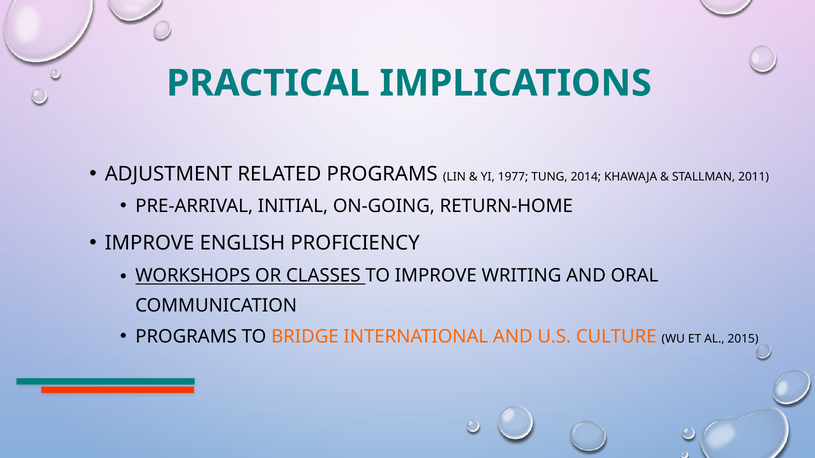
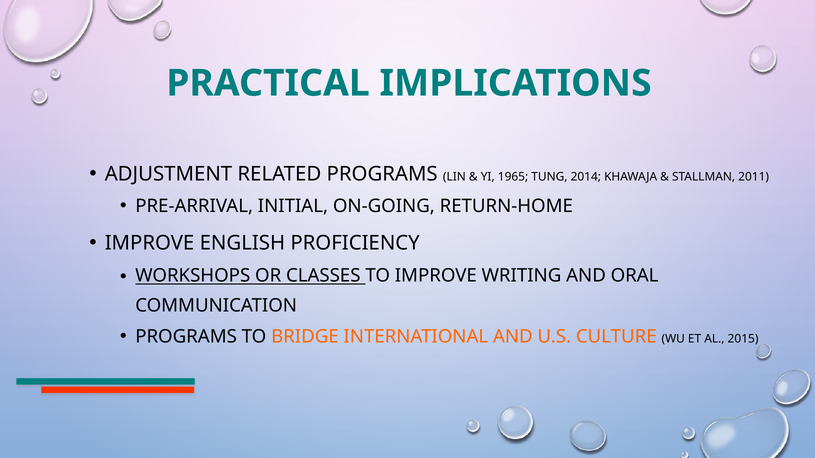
1977: 1977 -> 1965
